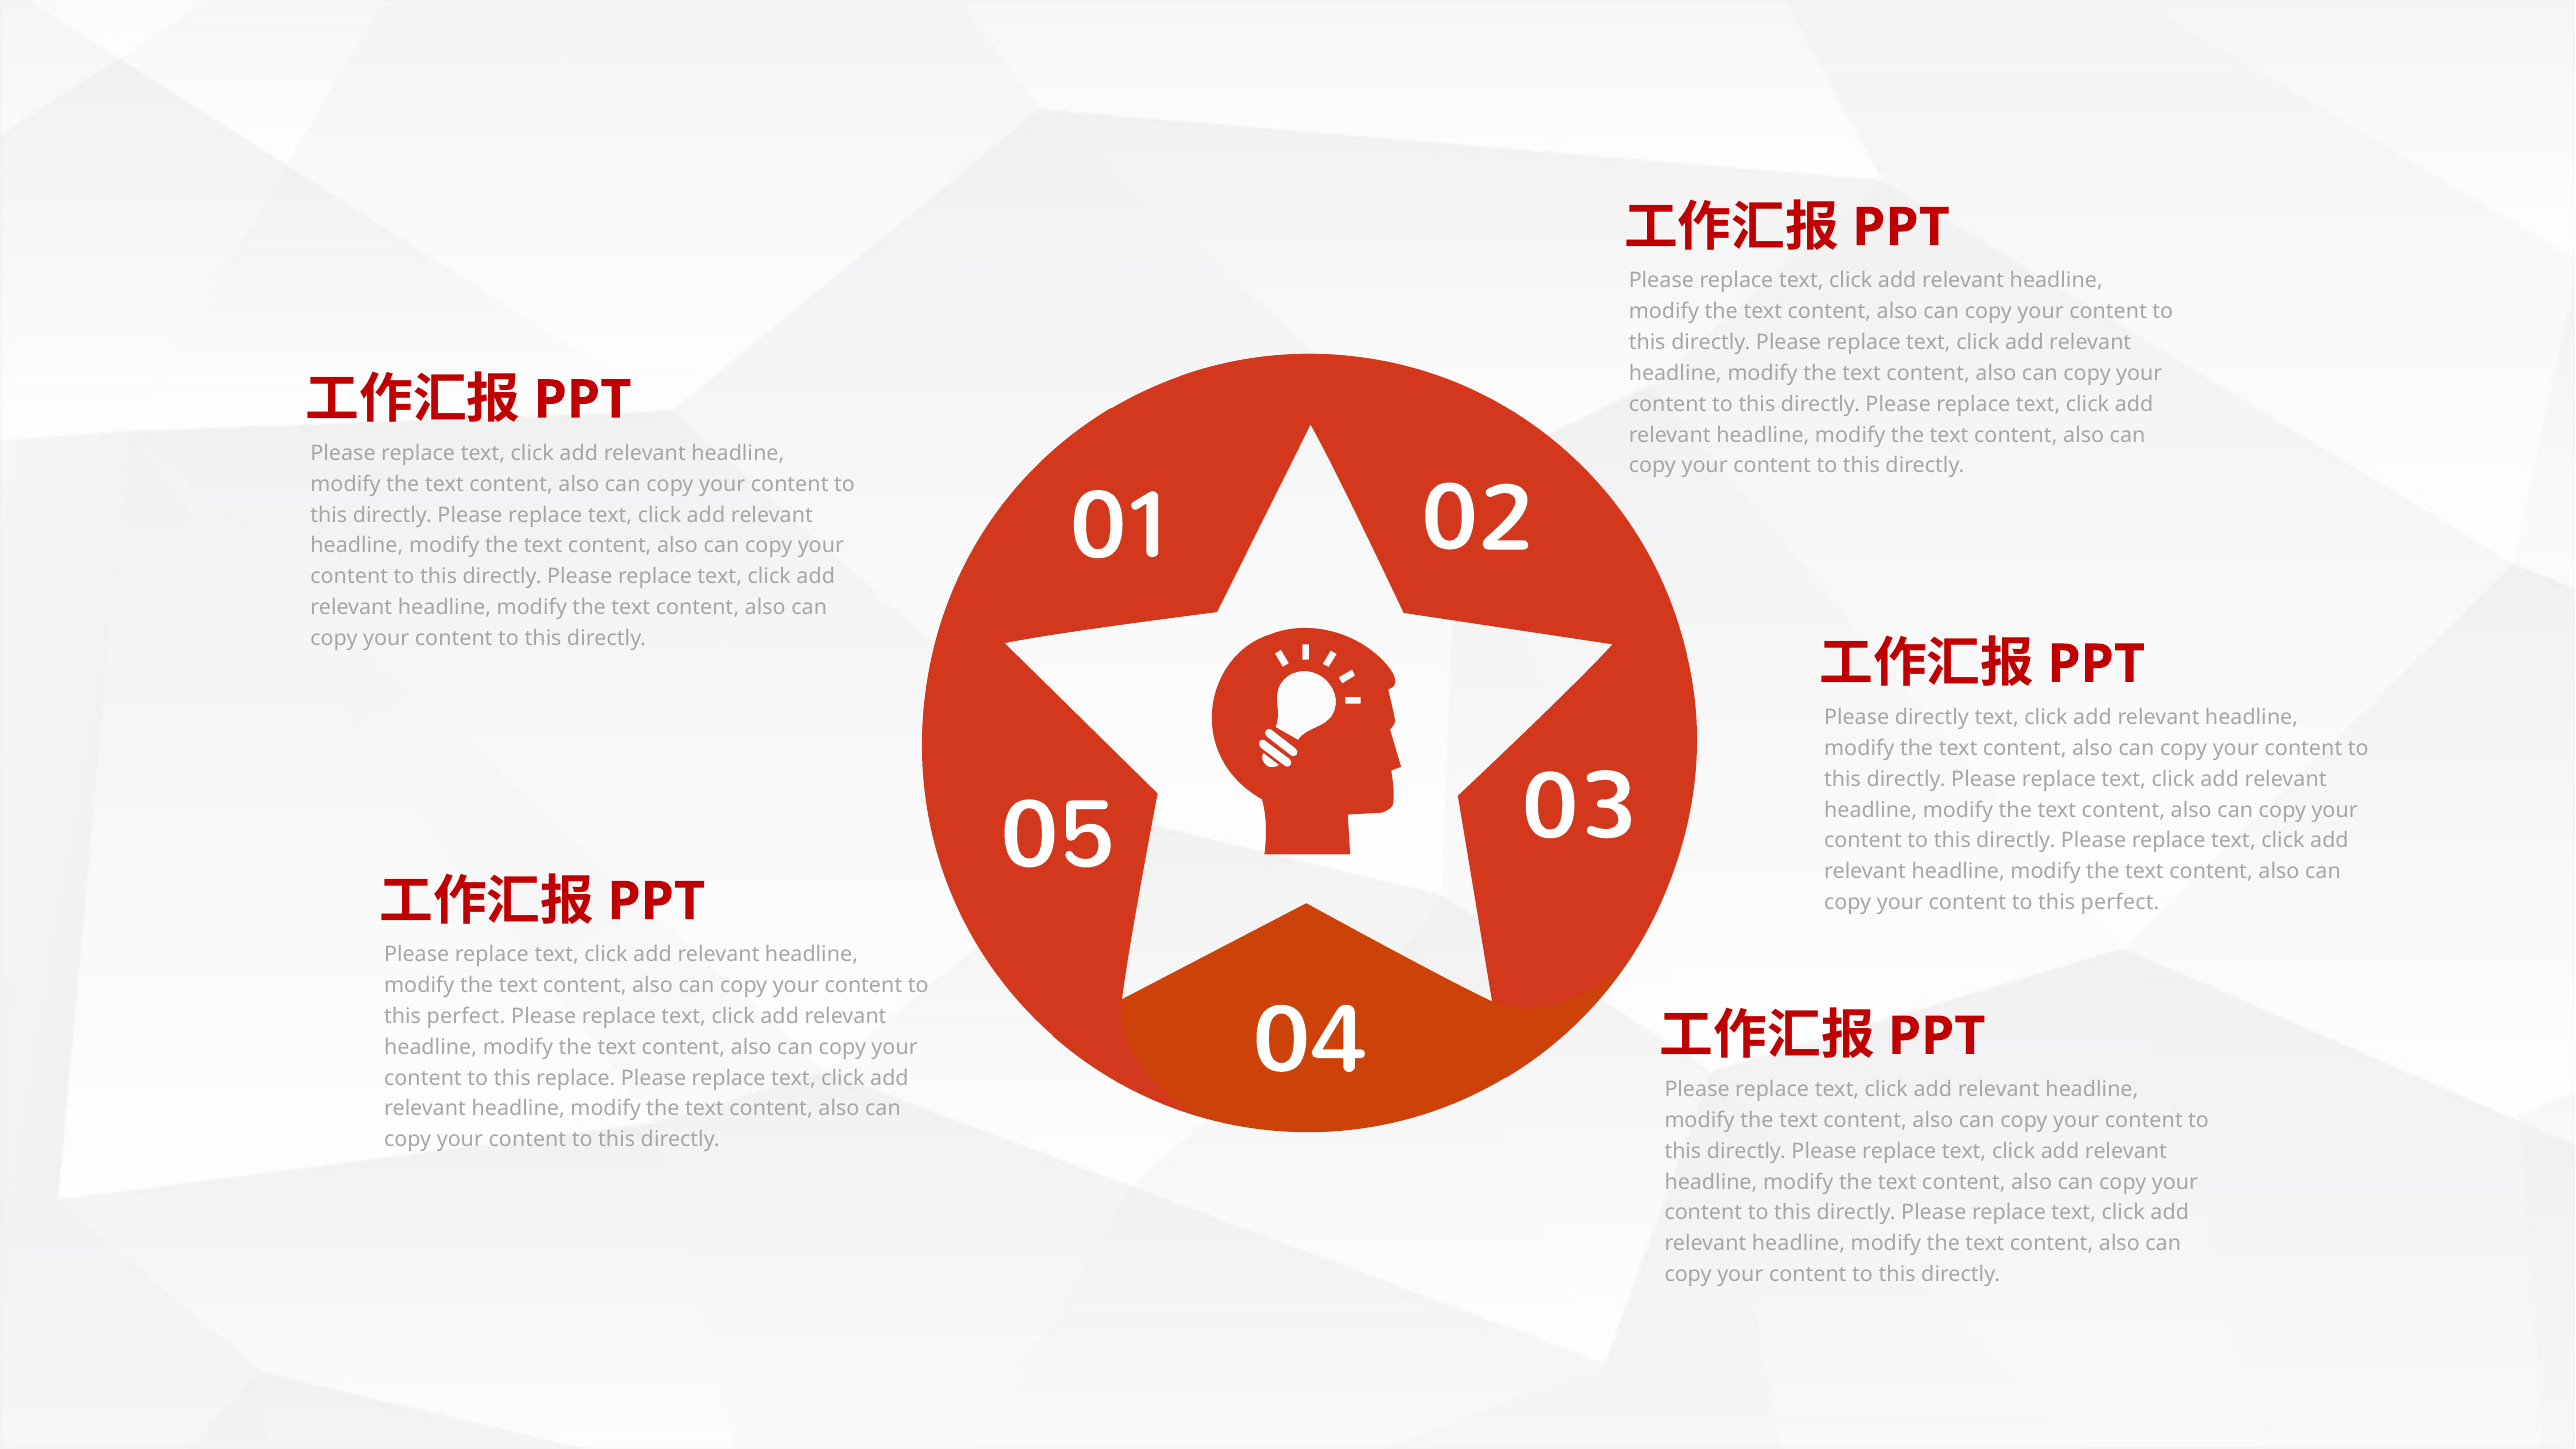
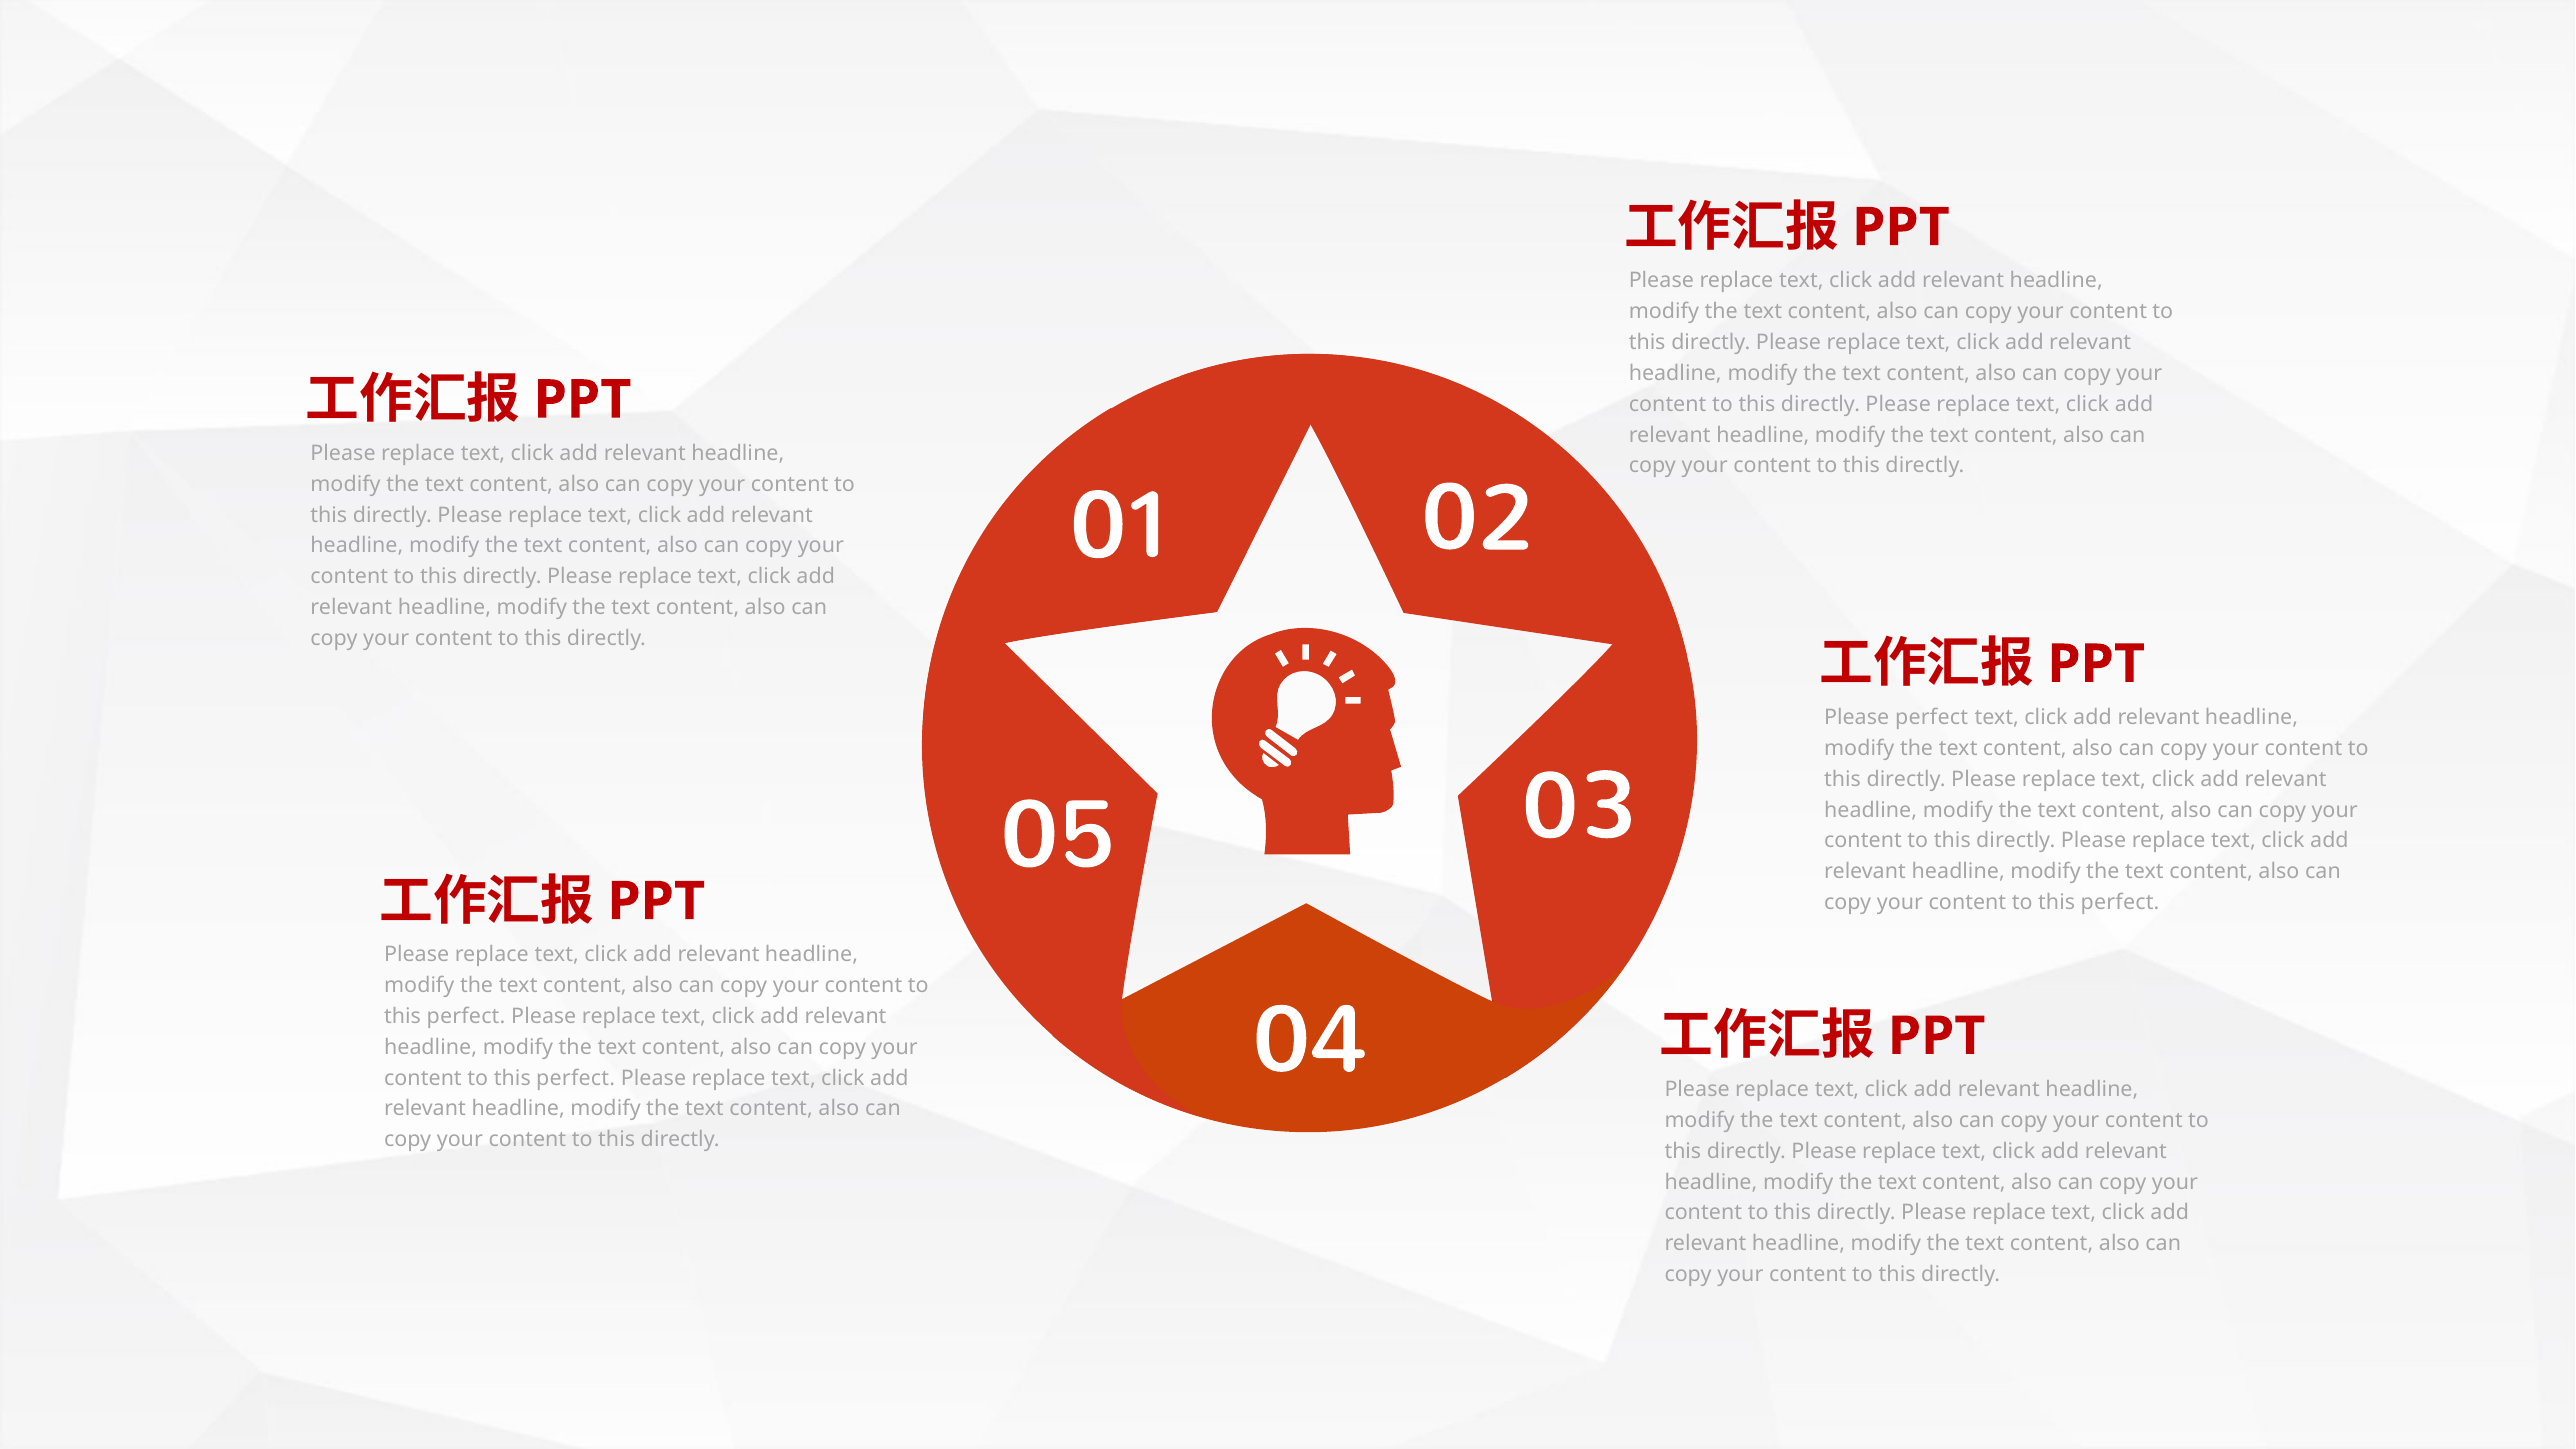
Please directly: directly -> perfect
replace at (576, 1078): replace -> perfect
